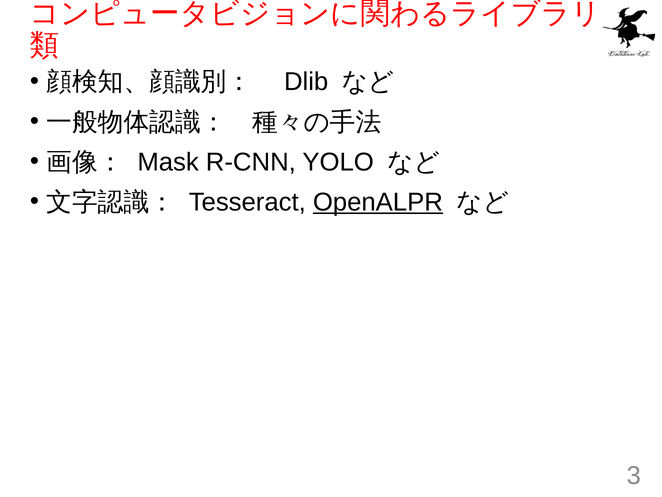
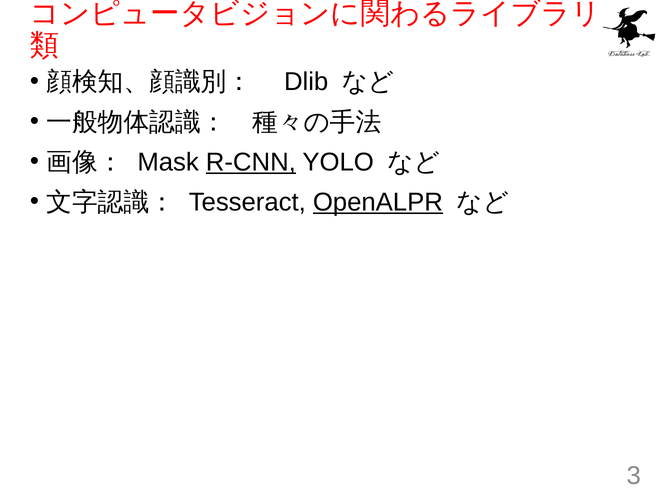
R-CNN underline: none -> present
